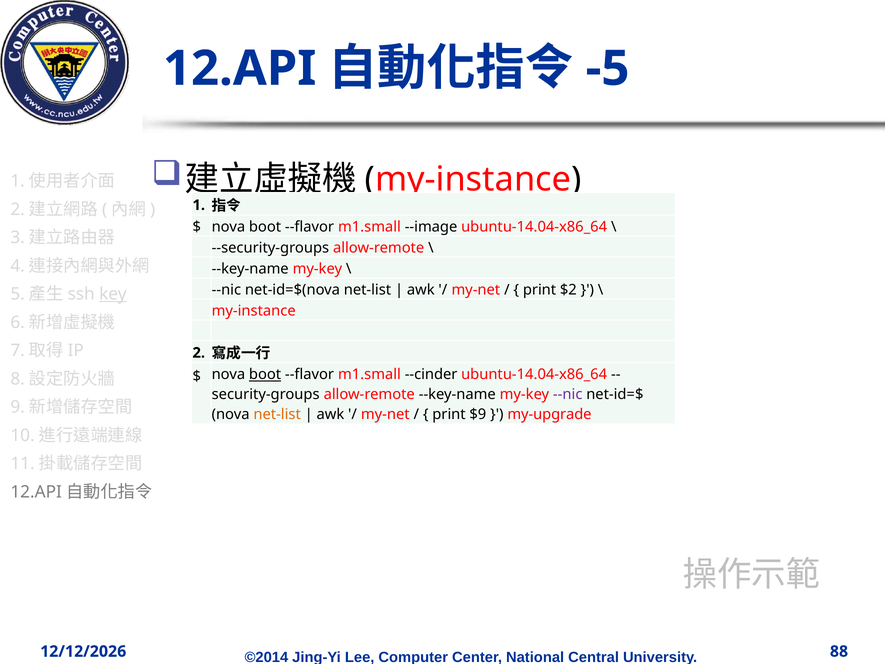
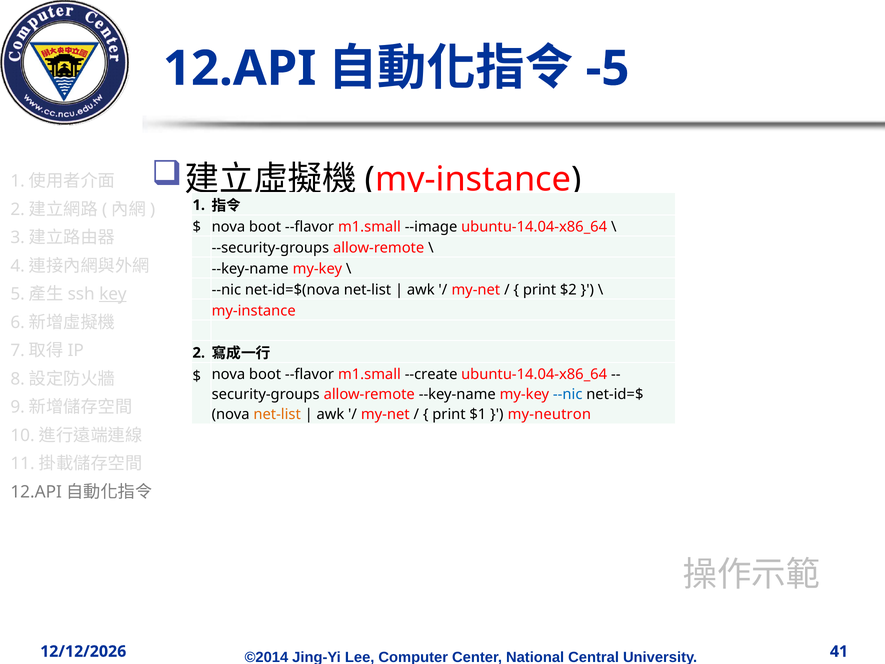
boot at (265, 374) underline: present -> none
--cinder: --cinder -> --create
--nic at (568, 394) colour: purple -> blue
$9: $9 -> $1
my-upgrade: my-upgrade -> my-neutron
88: 88 -> 41
